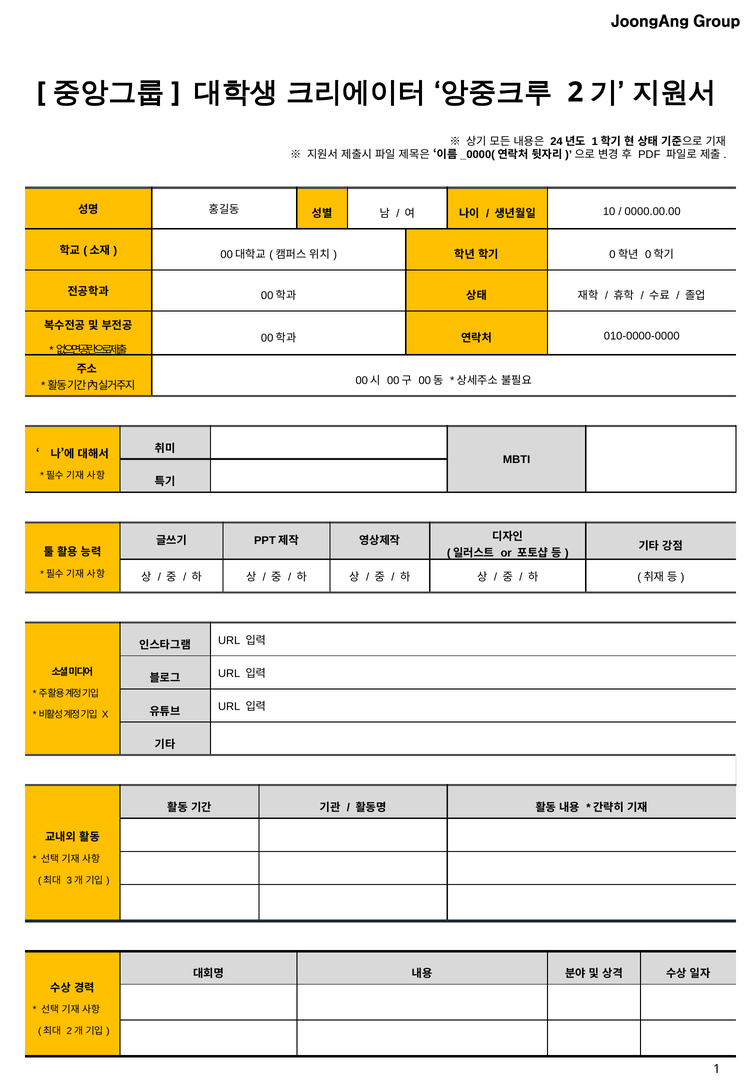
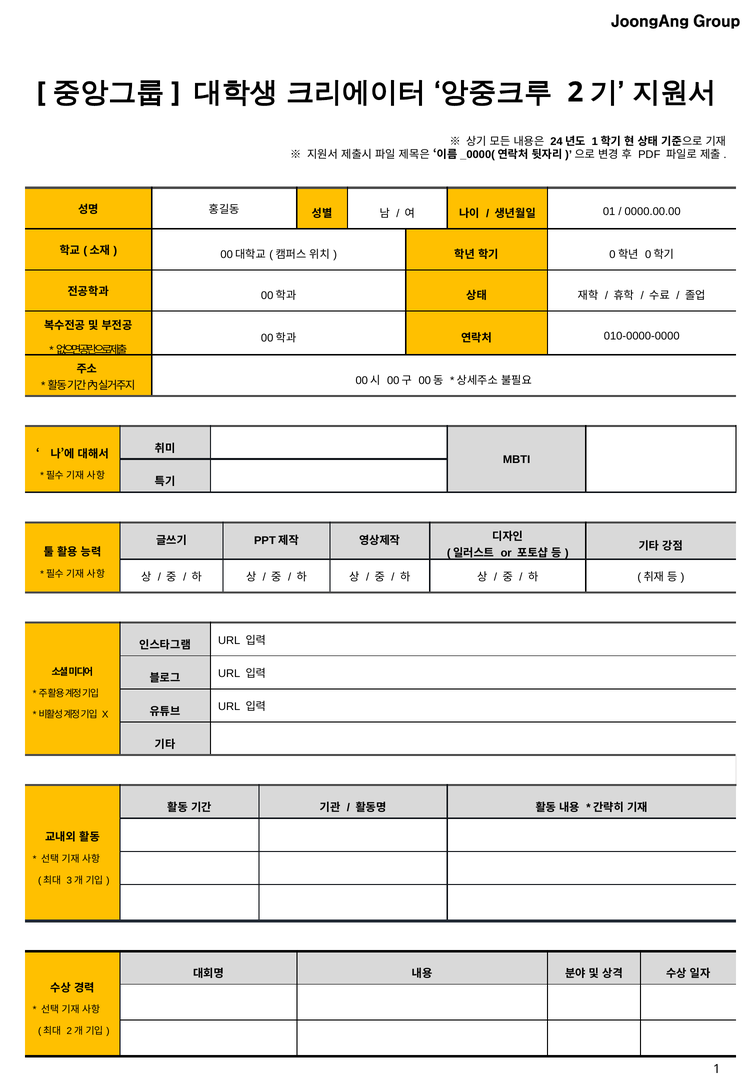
10: 10 -> 01
